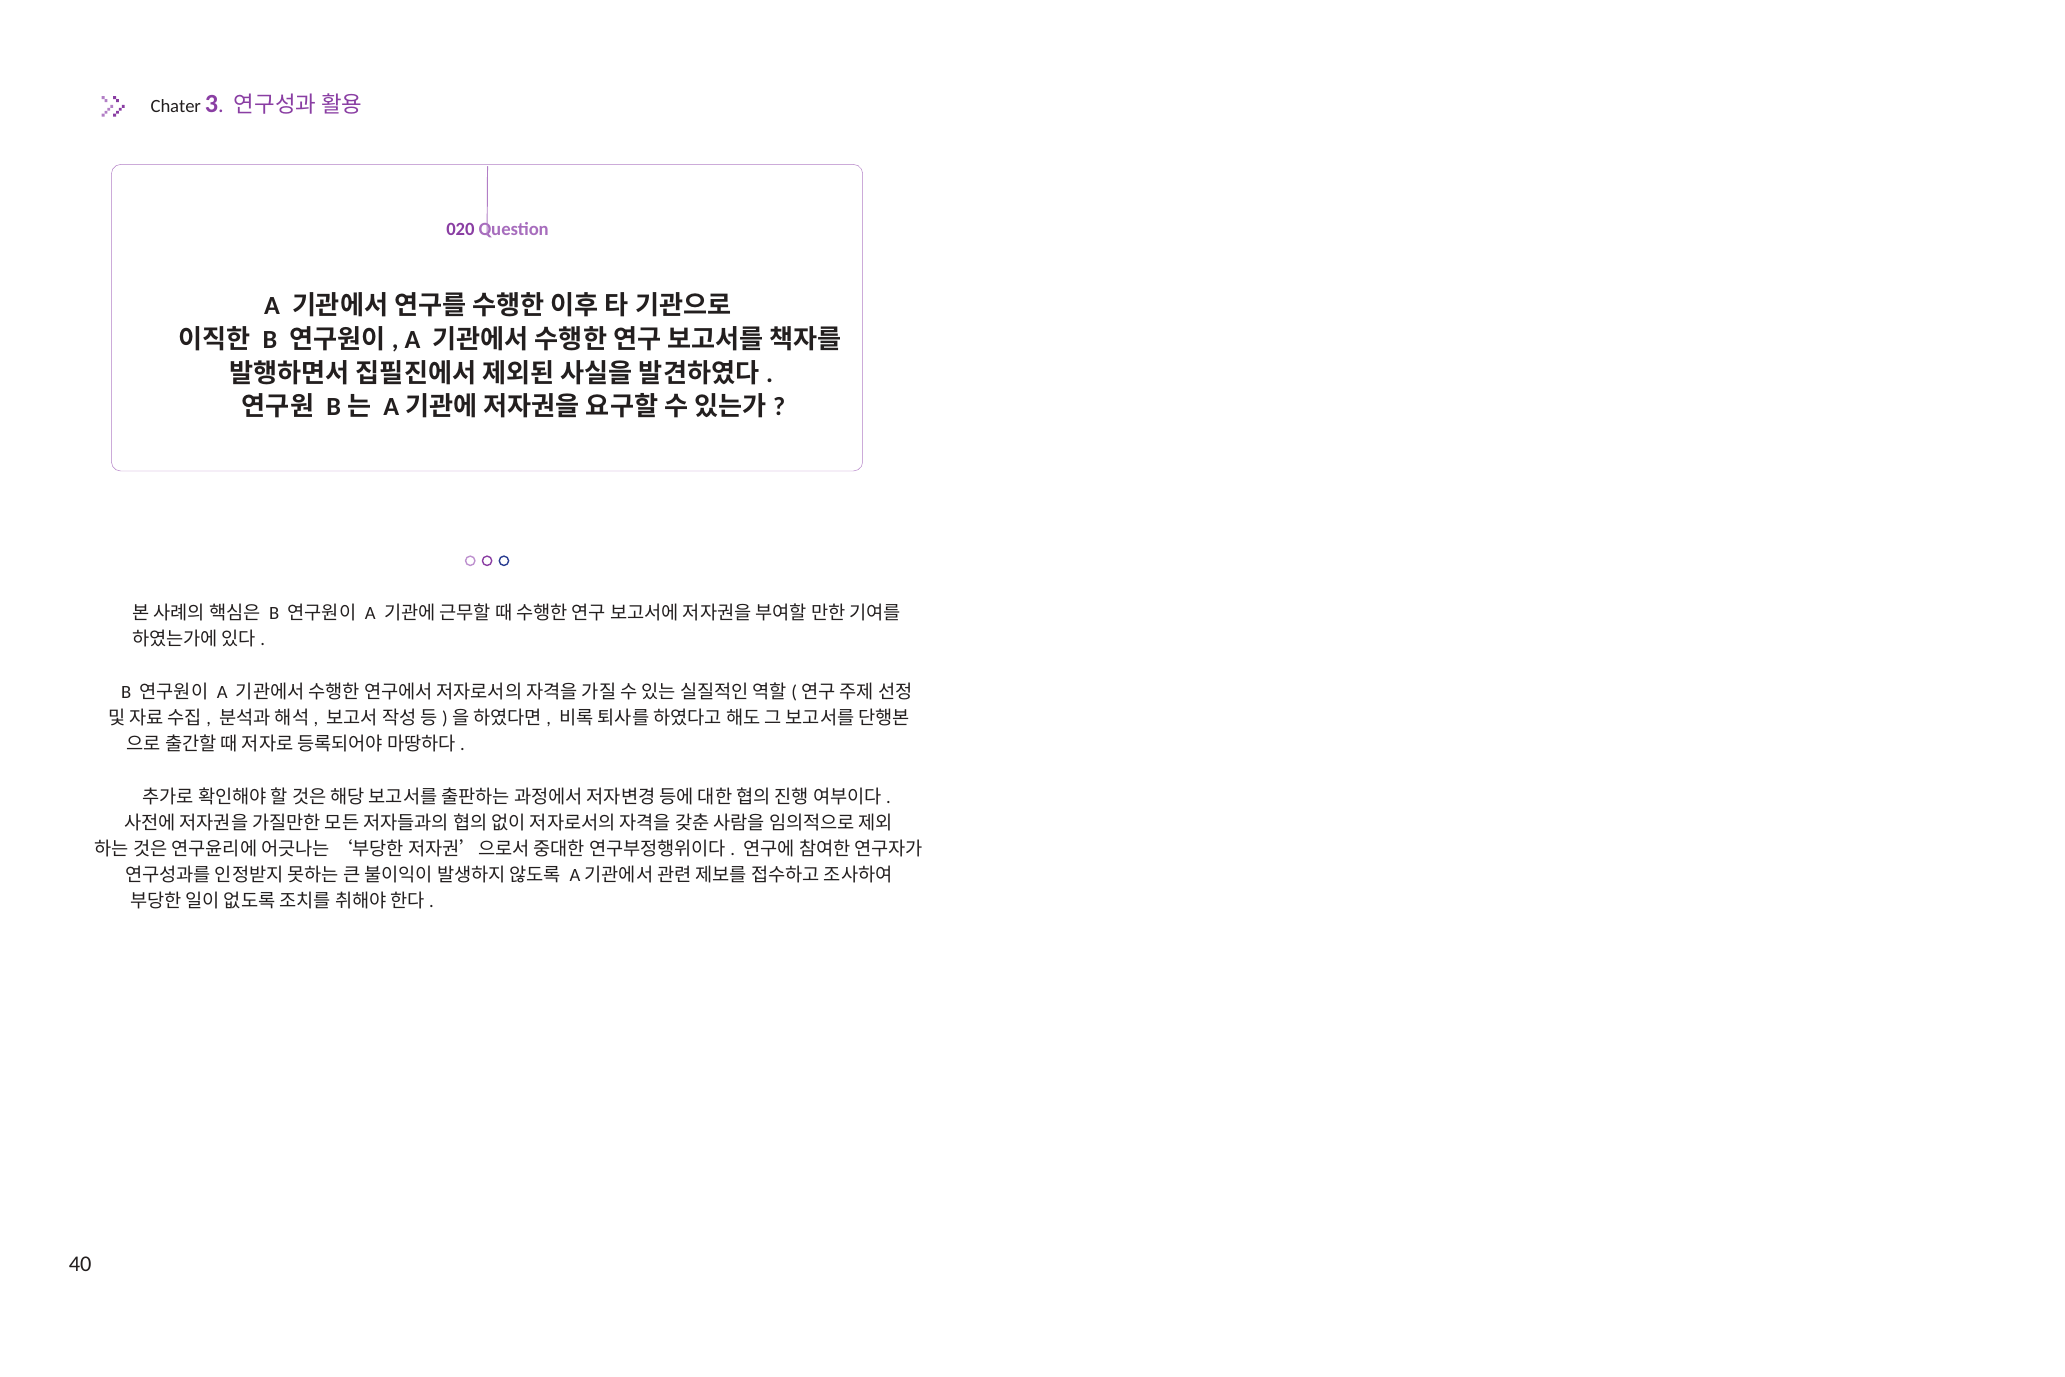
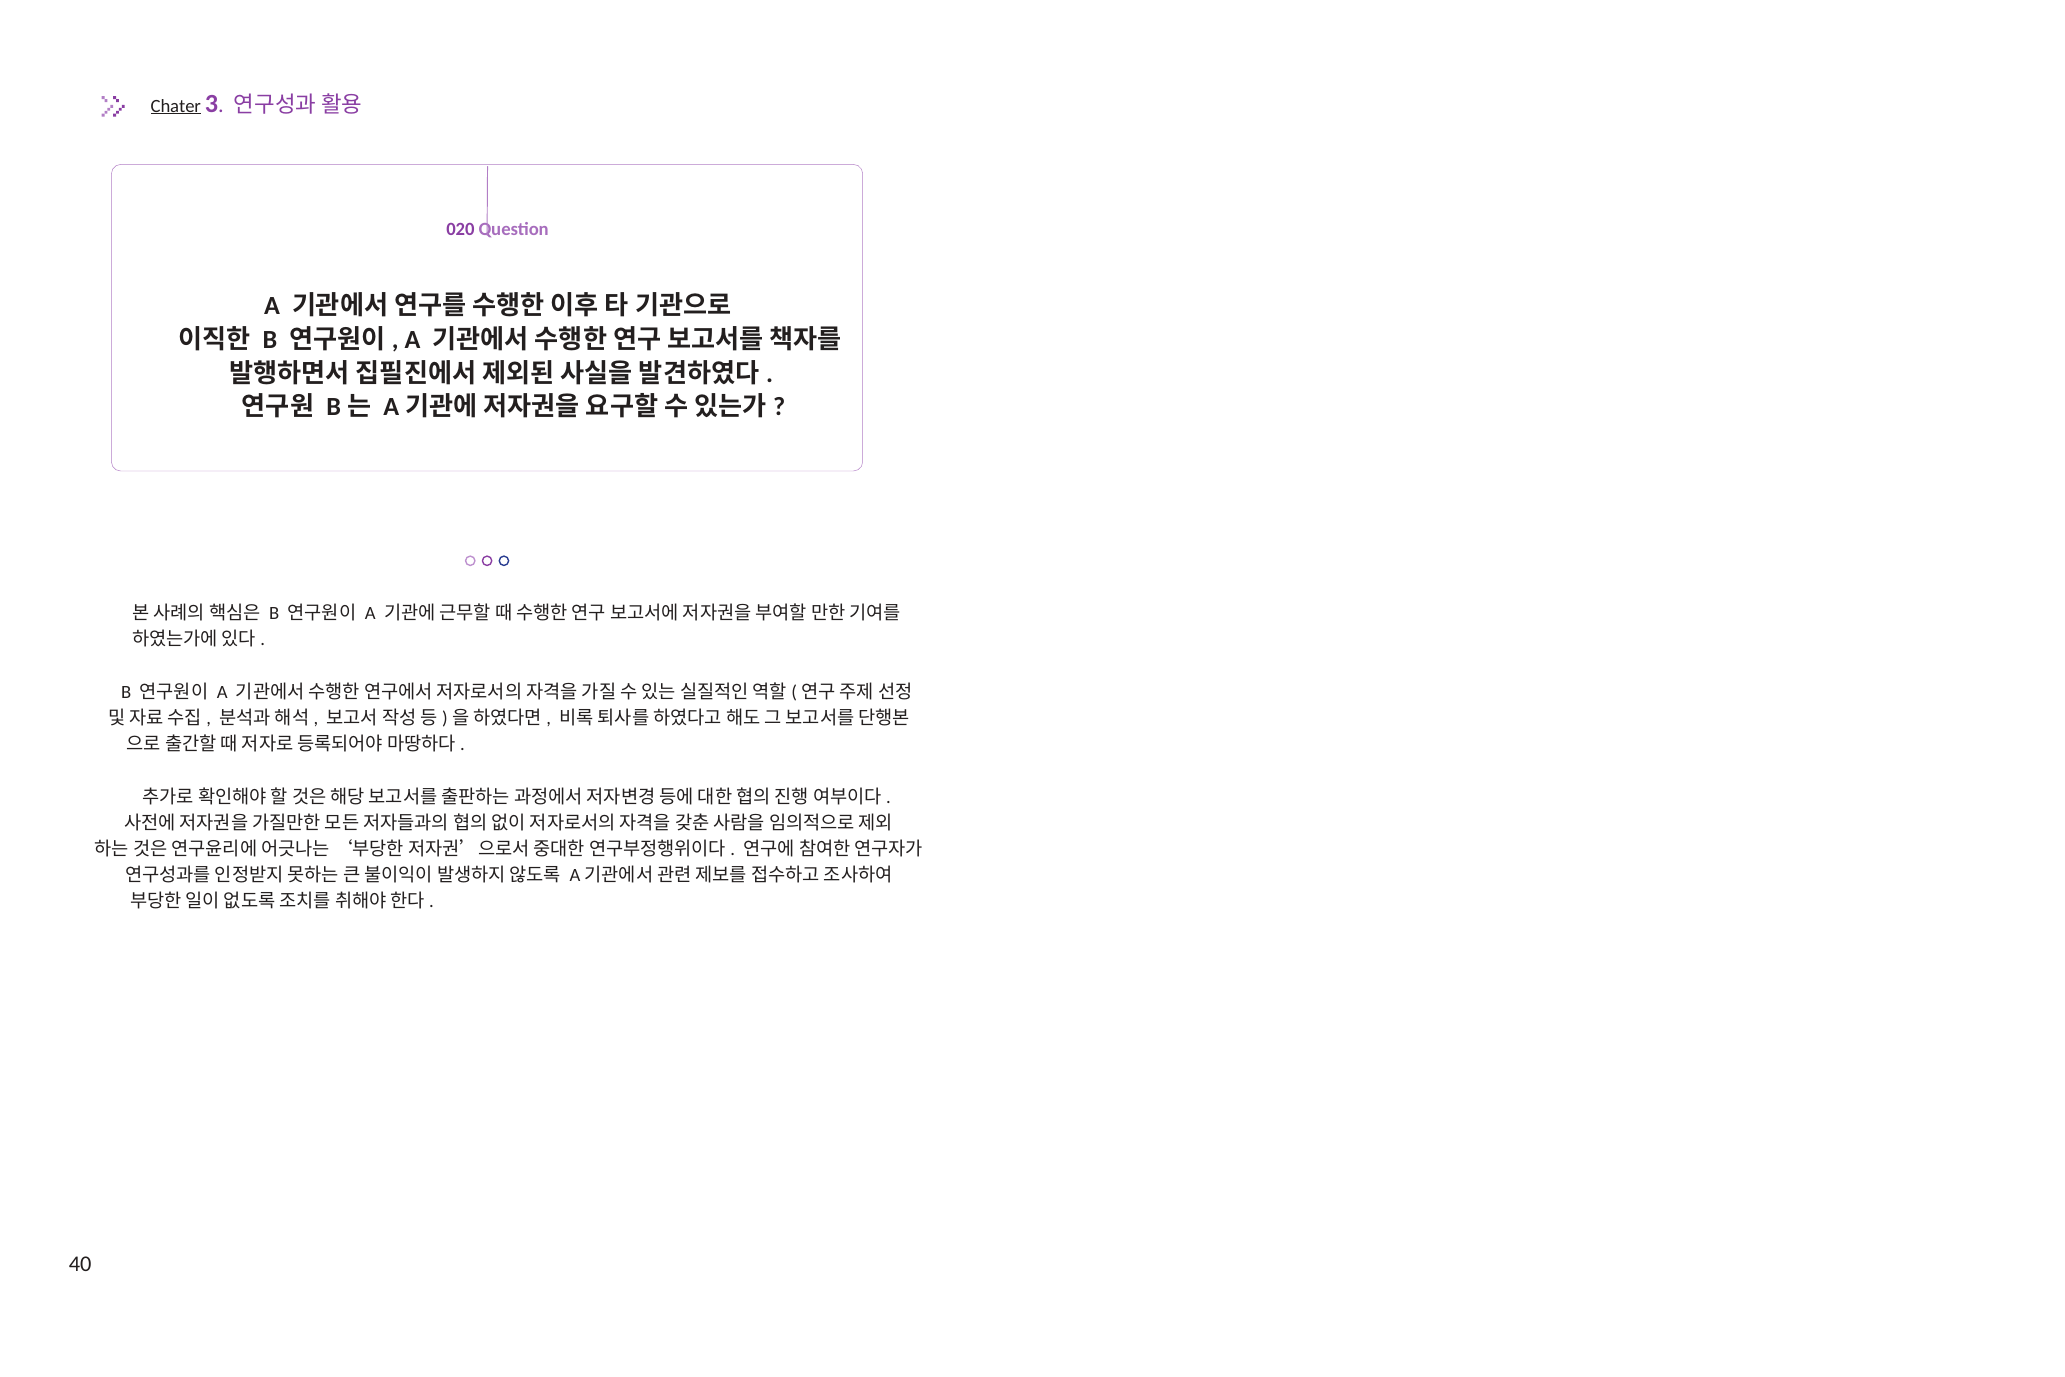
Chater underline: none -> present
